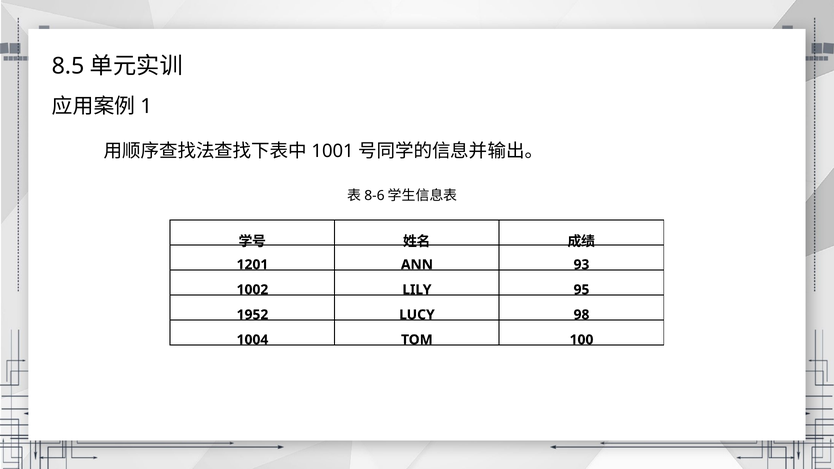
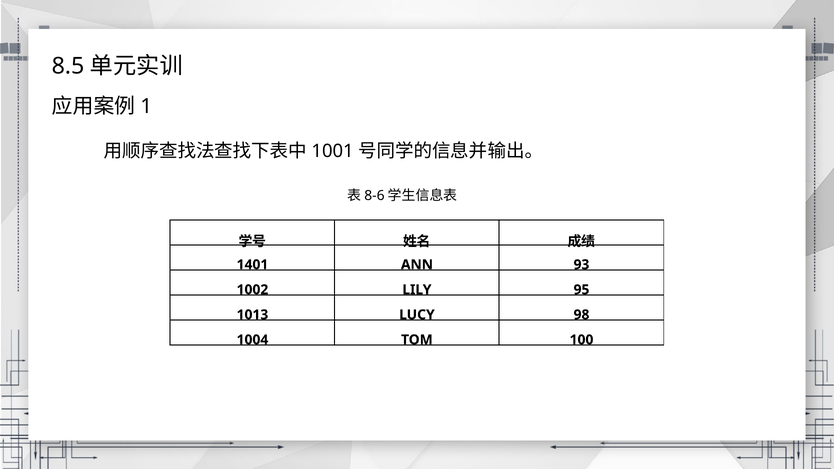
1201: 1201 -> 1401
1952: 1952 -> 1013
